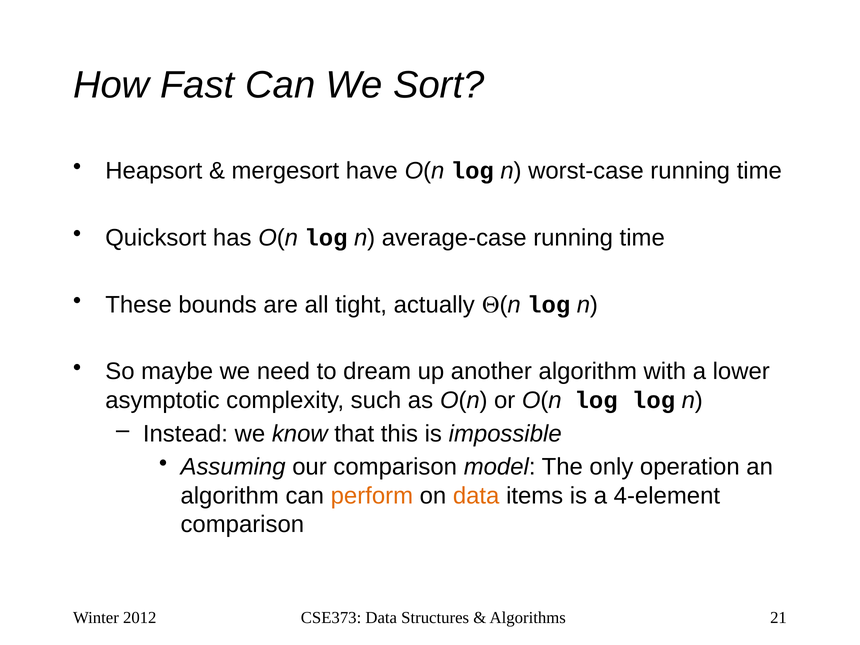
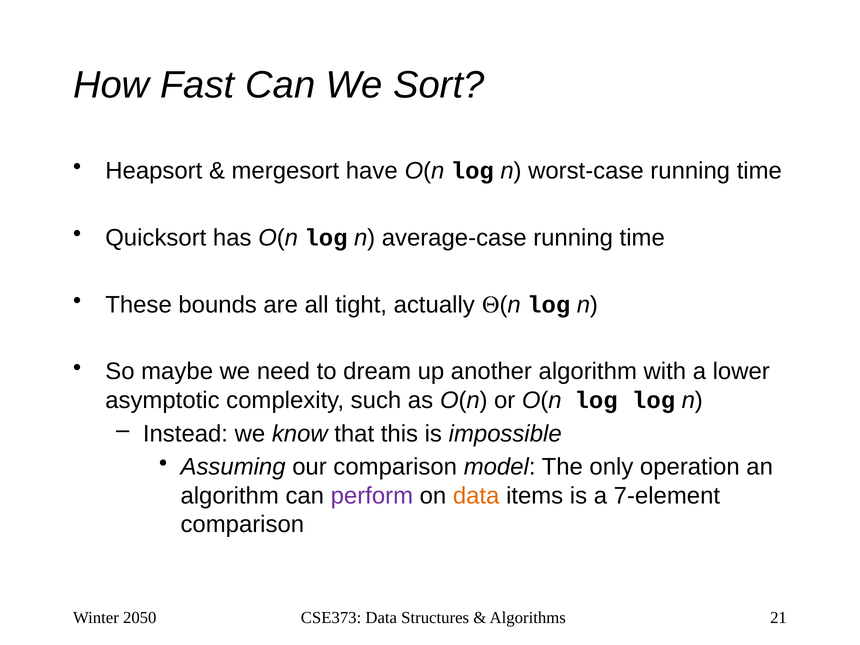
perform colour: orange -> purple
4-element: 4-element -> 7-element
2012: 2012 -> 2050
